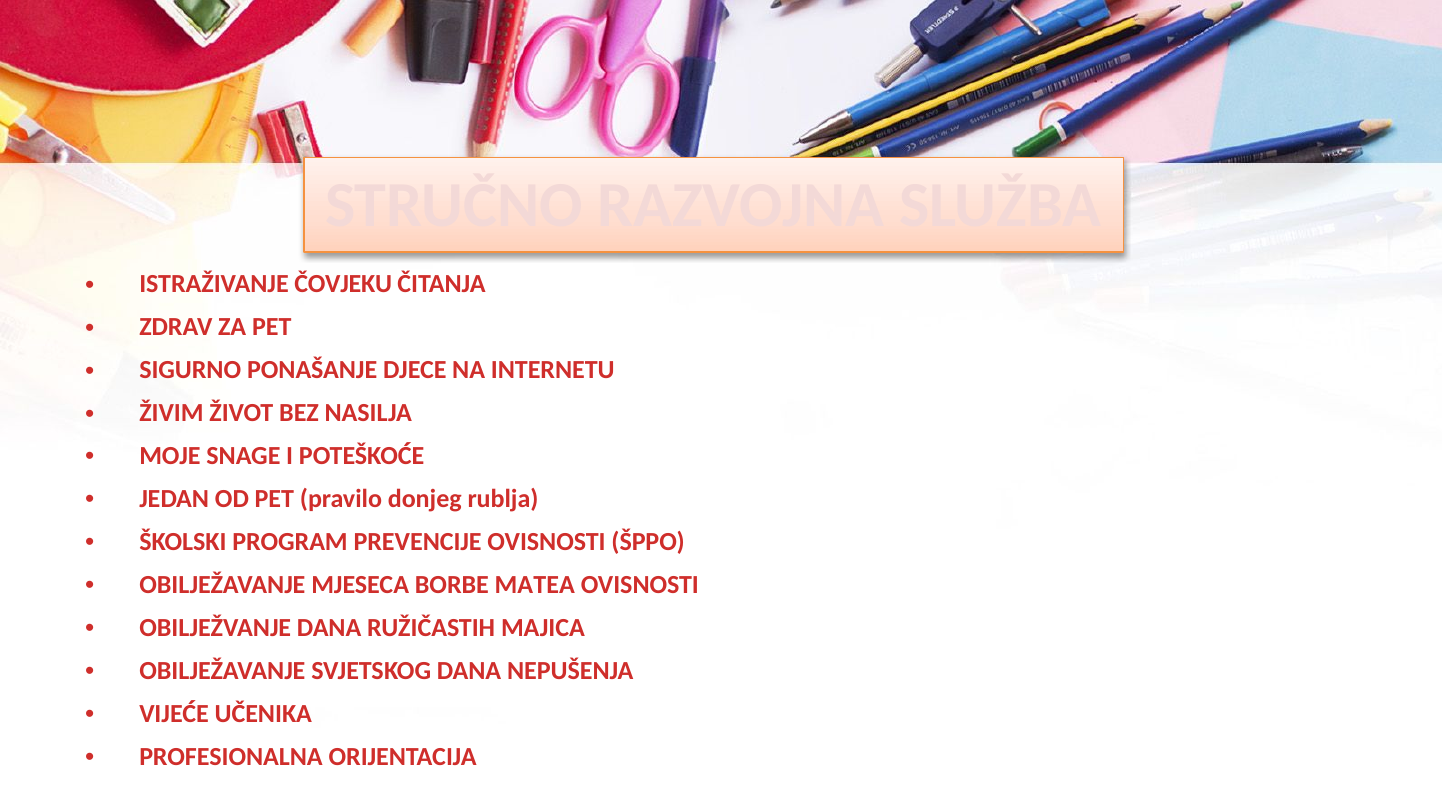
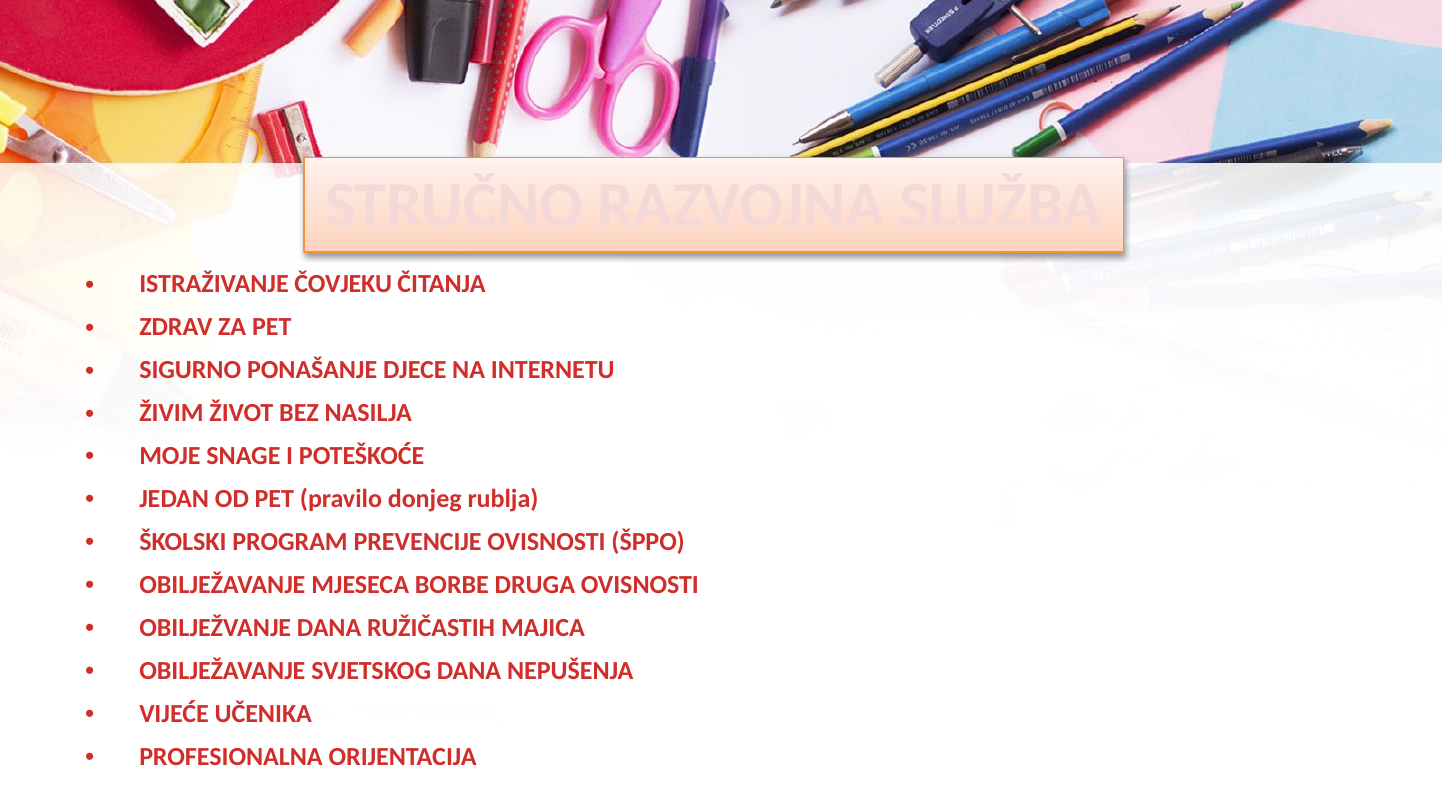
MATEA: MATEA -> DRUGA
